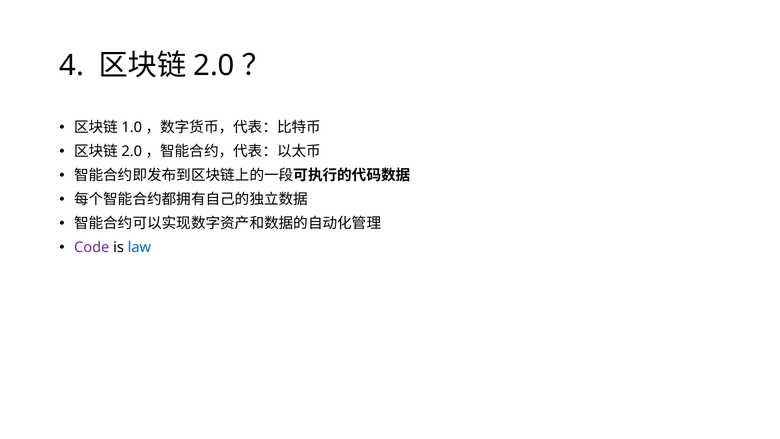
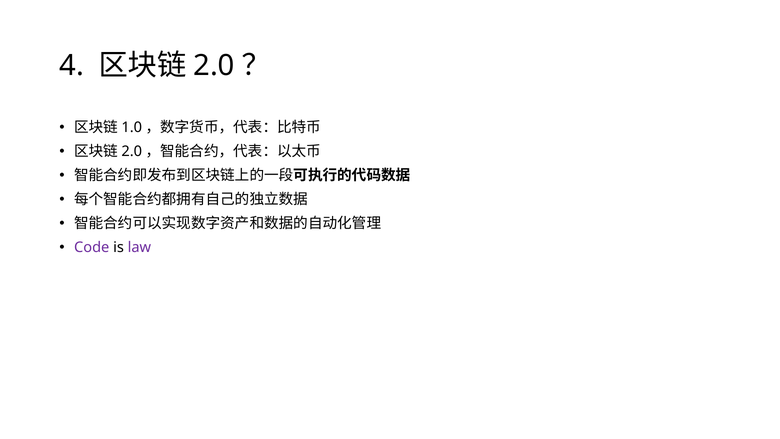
law colour: blue -> purple
